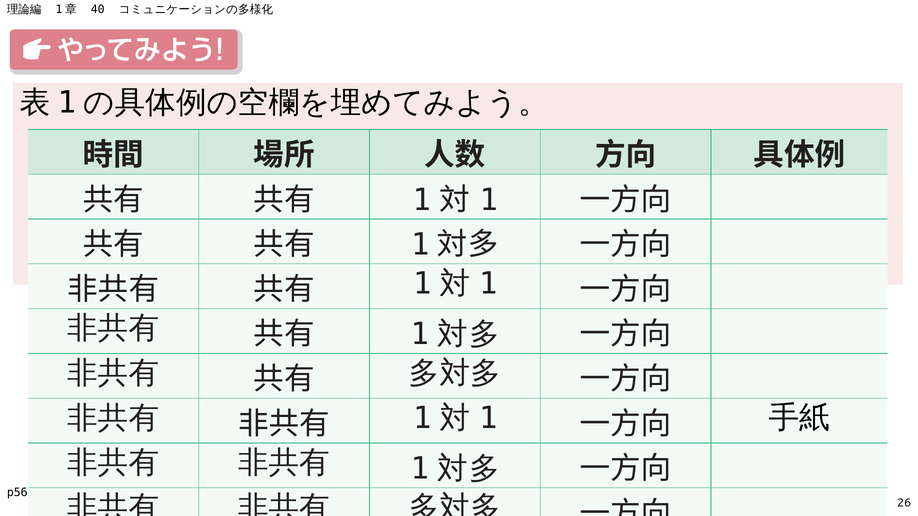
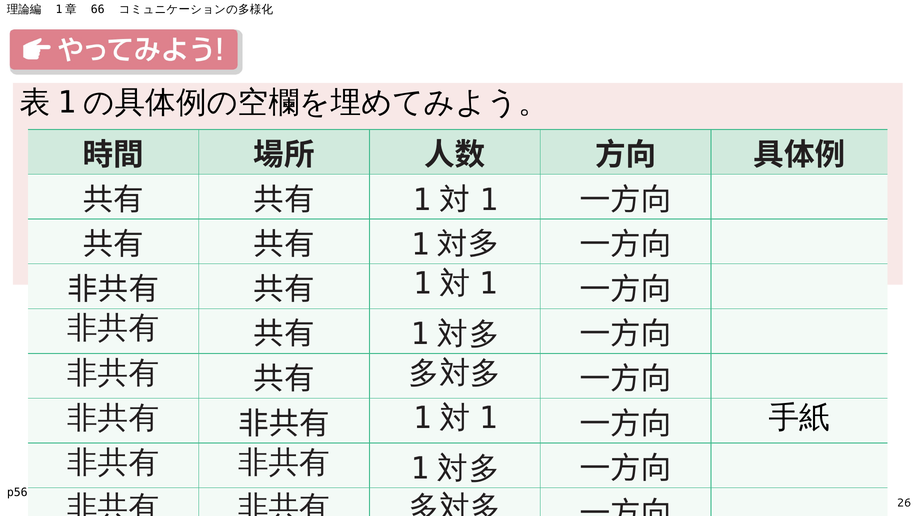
40: 40 -> 66
